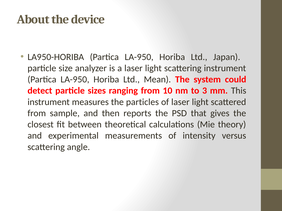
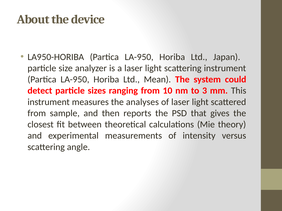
particles: particles -> analyses
